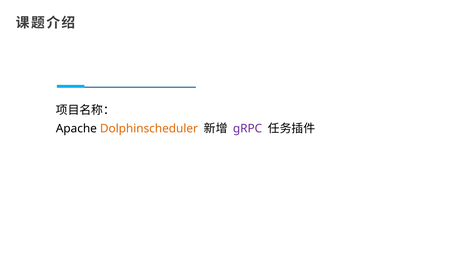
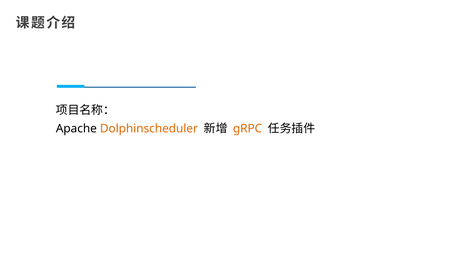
gRPC colour: purple -> orange
